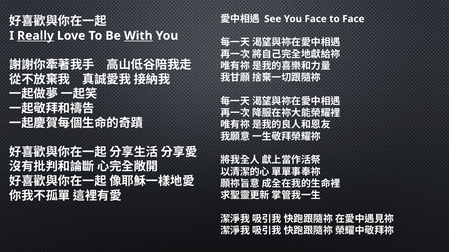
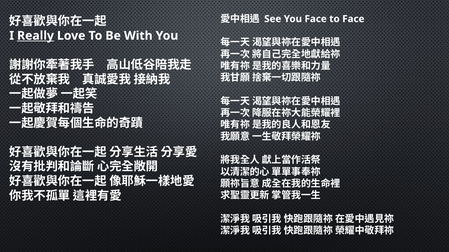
With underline: present -> none
